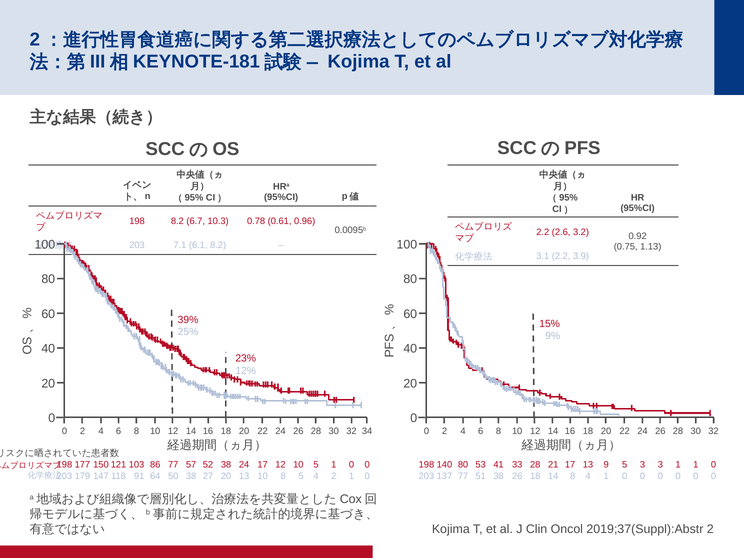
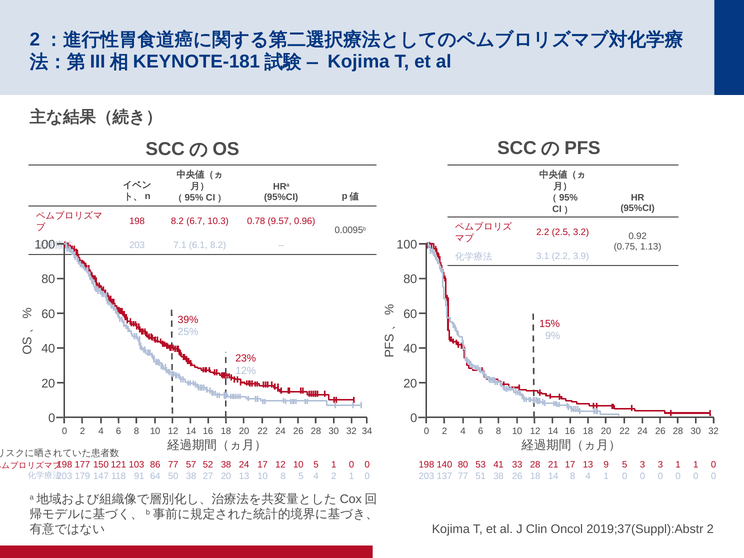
0.61: 0.61 -> 9.57
2.6: 2.6 -> 2.5
